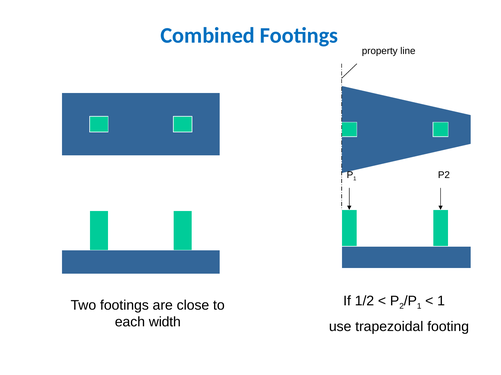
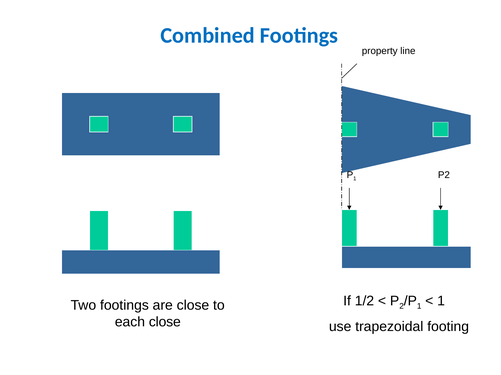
each width: width -> close
